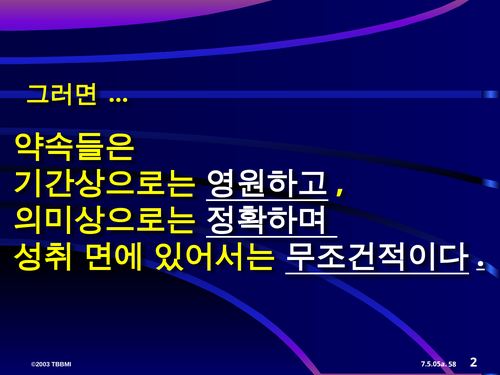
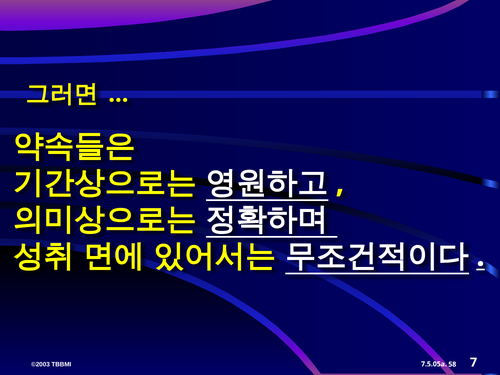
2: 2 -> 7
